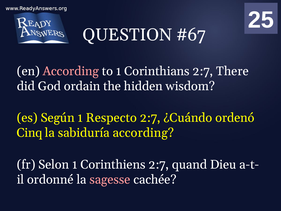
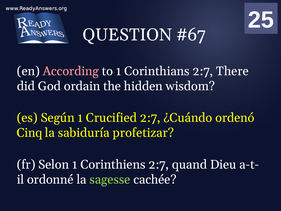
Respecto: Respecto -> Crucified
sabiduría according: according -> profetizar
sagesse colour: pink -> light green
